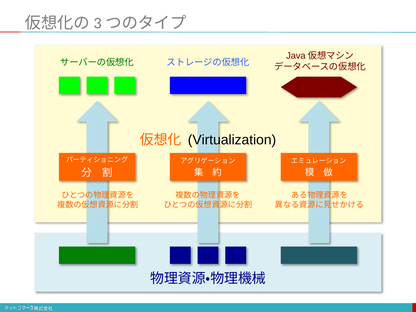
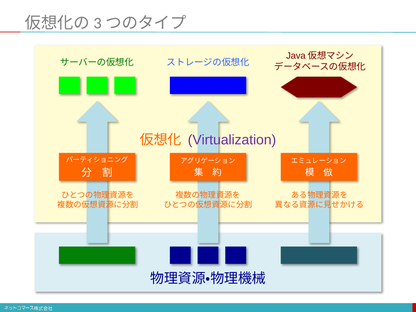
Virtualization colour: black -> purple
